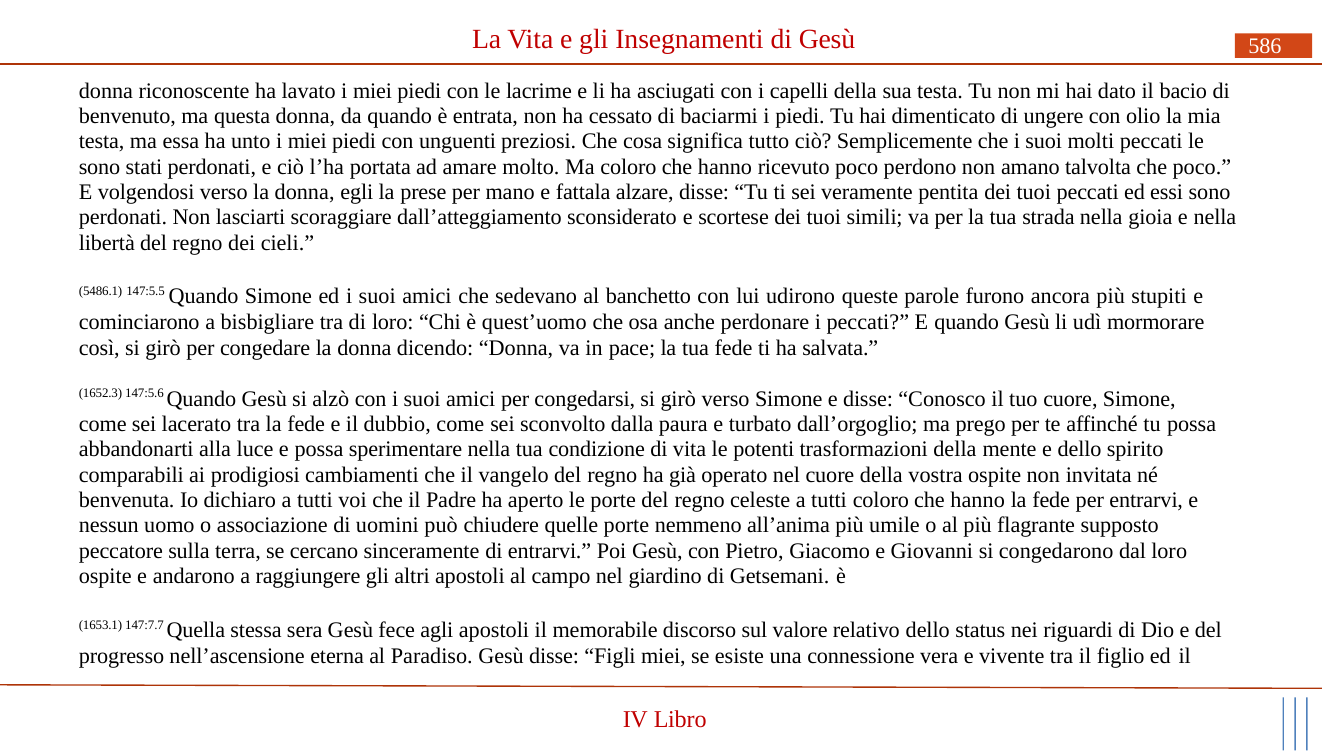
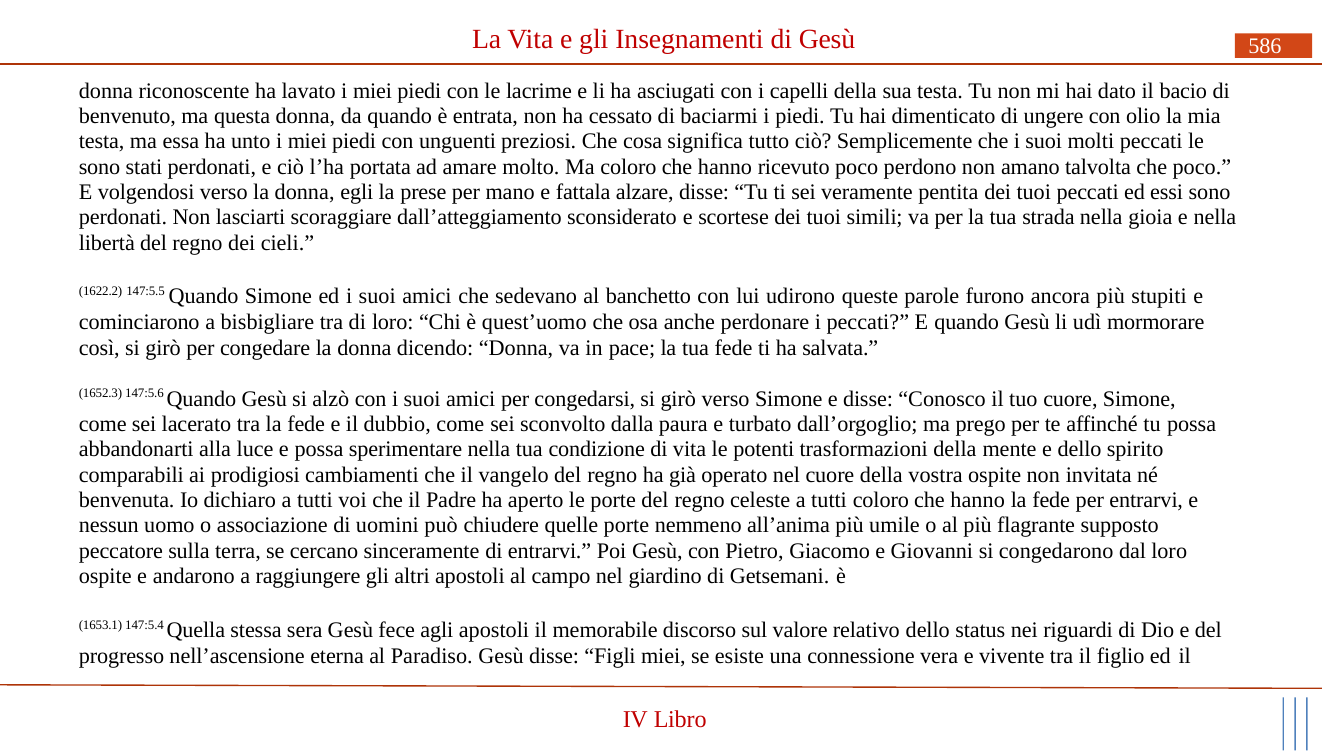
5486.1: 5486.1 -> 1622.2
147:7.7: 147:7.7 -> 147:5.4
